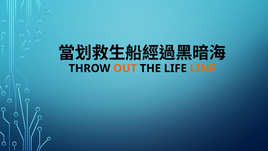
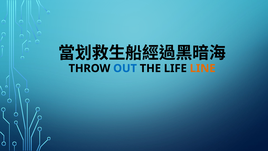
OUT colour: orange -> blue
